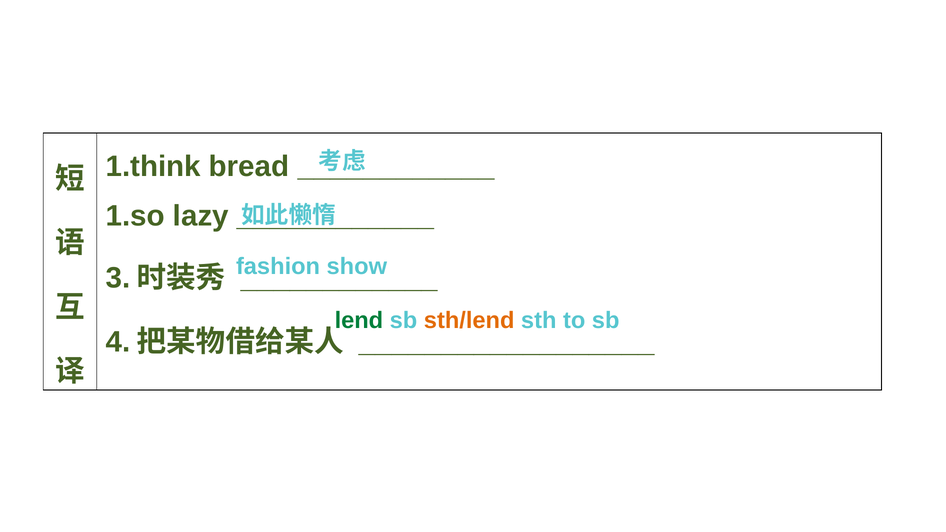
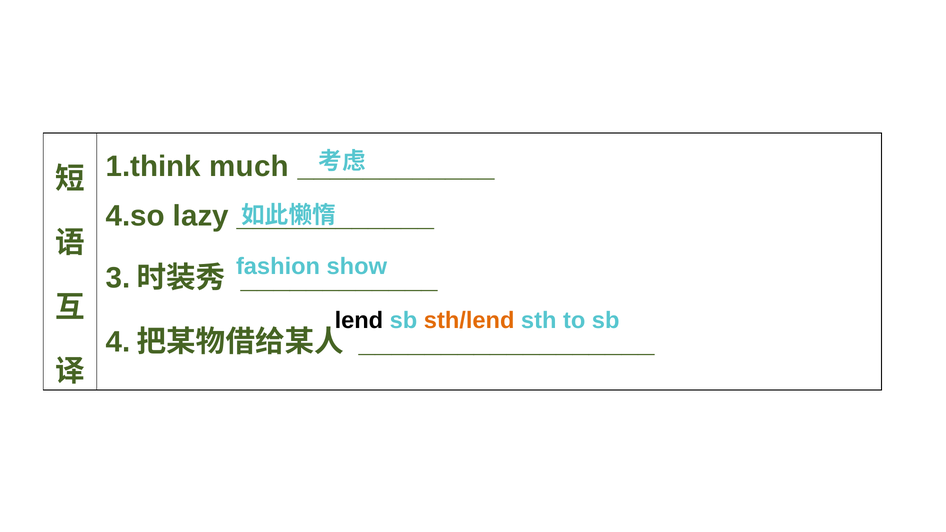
bread: bread -> much
1.so: 1.so -> 4.so
lend colour: green -> black
